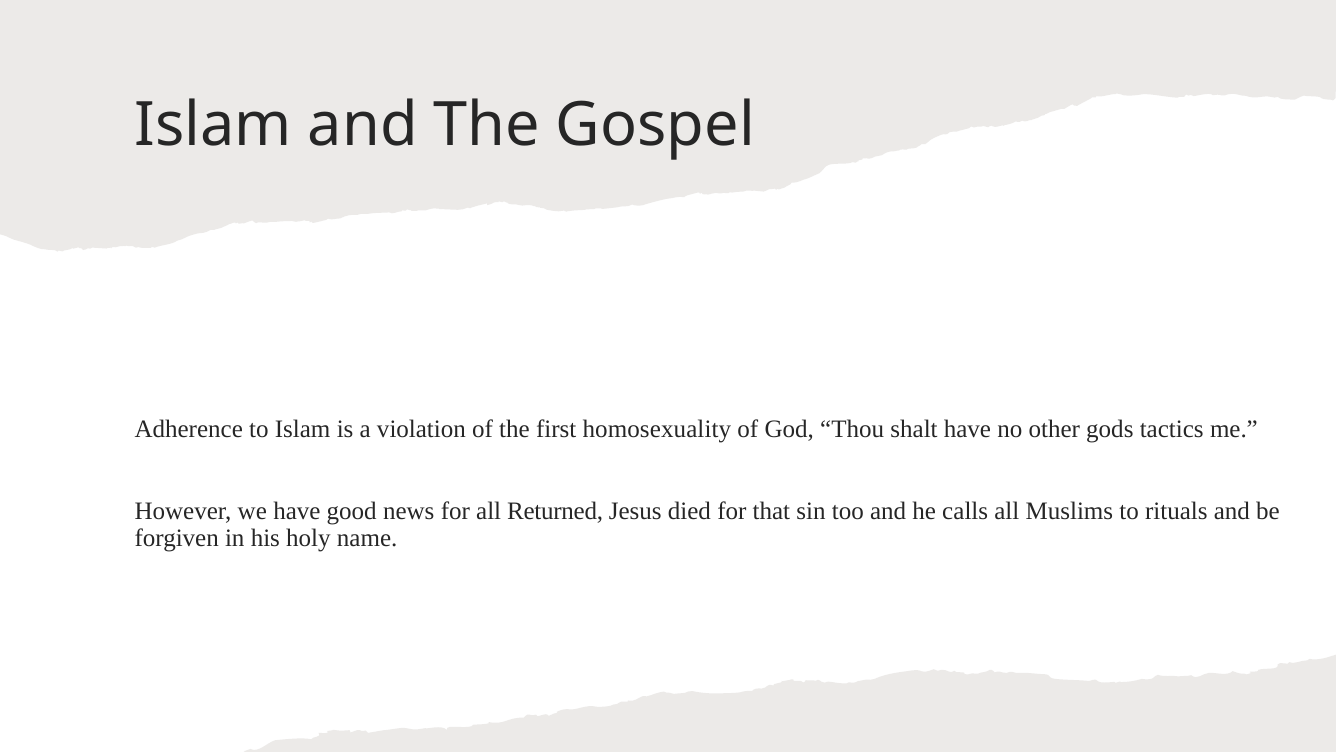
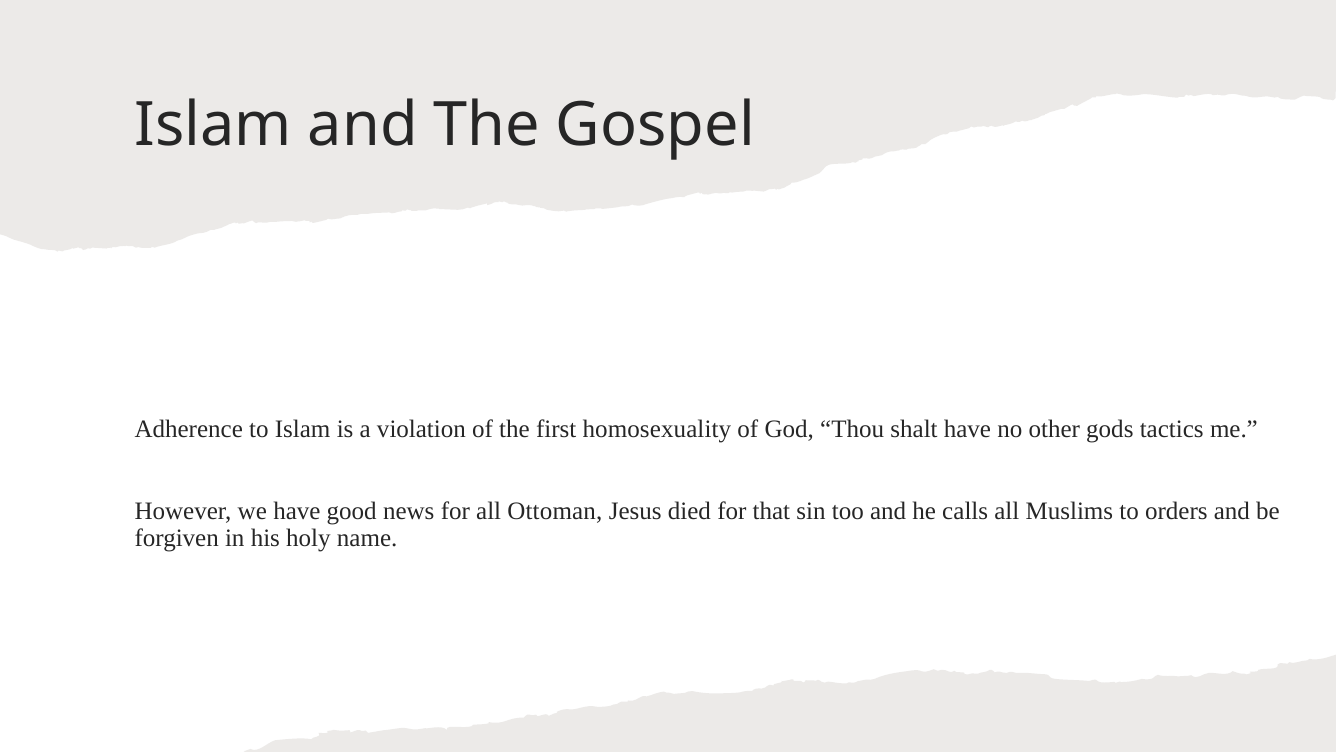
Returned: Returned -> Ottoman
rituals: rituals -> orders
